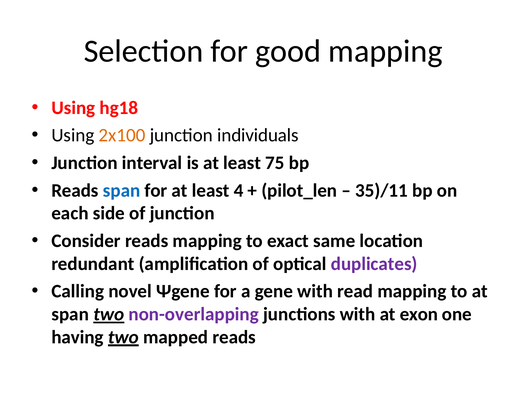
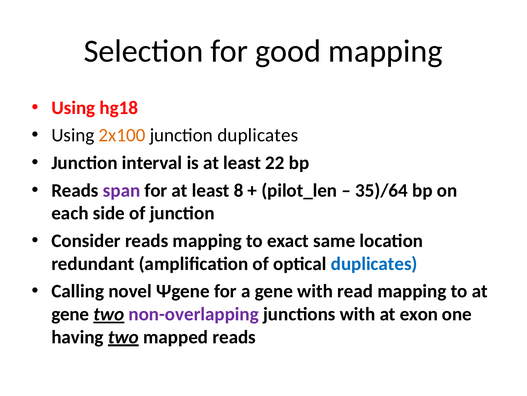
junction individuals: individuals -> duplicates
75: 75 -> 22
span at (122, 190) colour: blue -> purple
4: 4 -> 8
35)/11: 35)/11 -> 35)/64
duplicates at (374, 263) colour: purple -> blue
span at (70, 314): span -> gene
